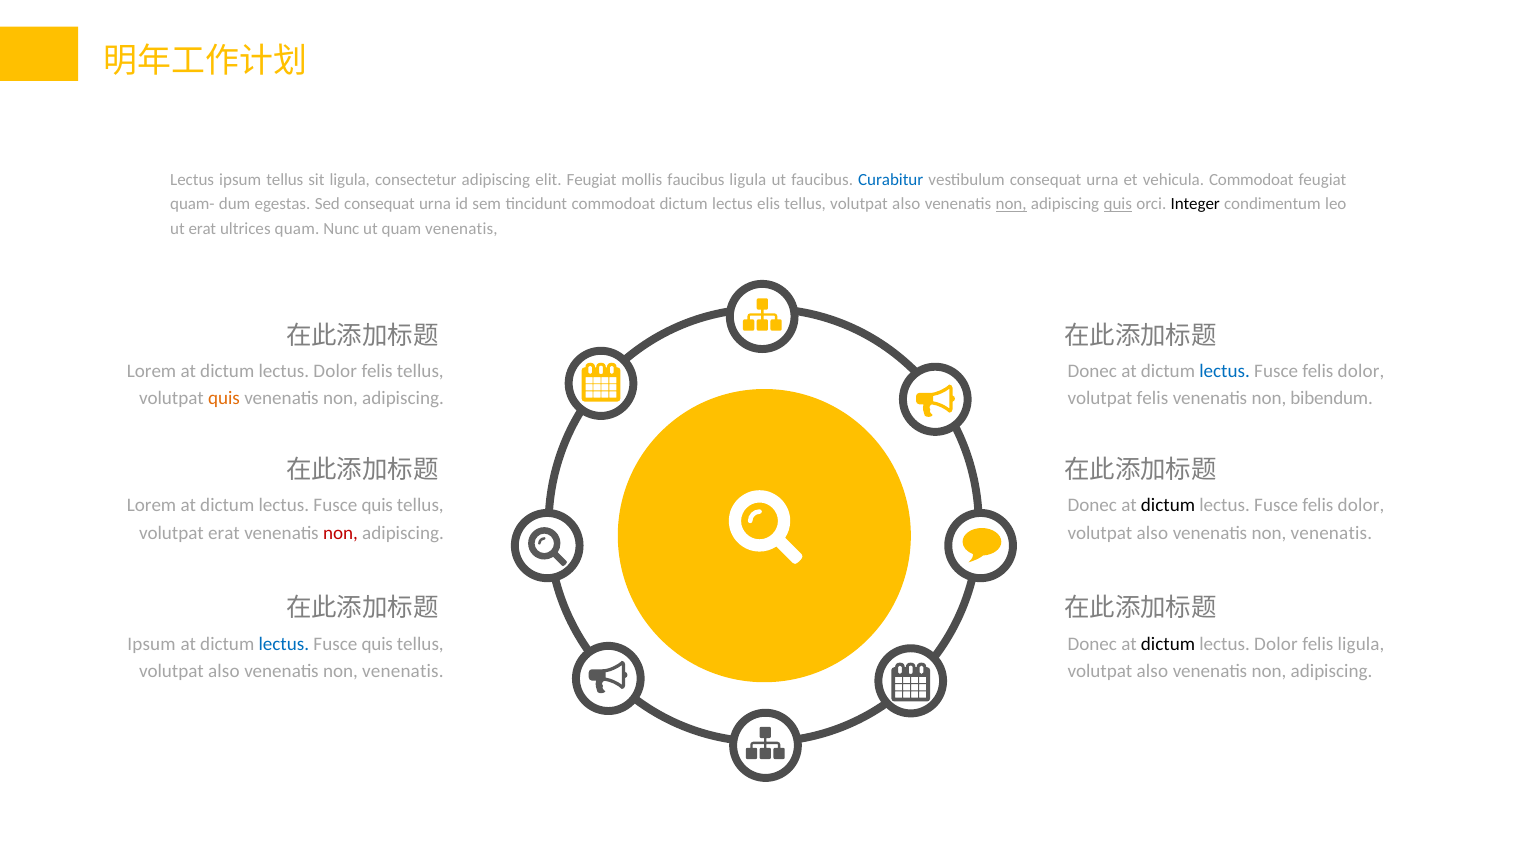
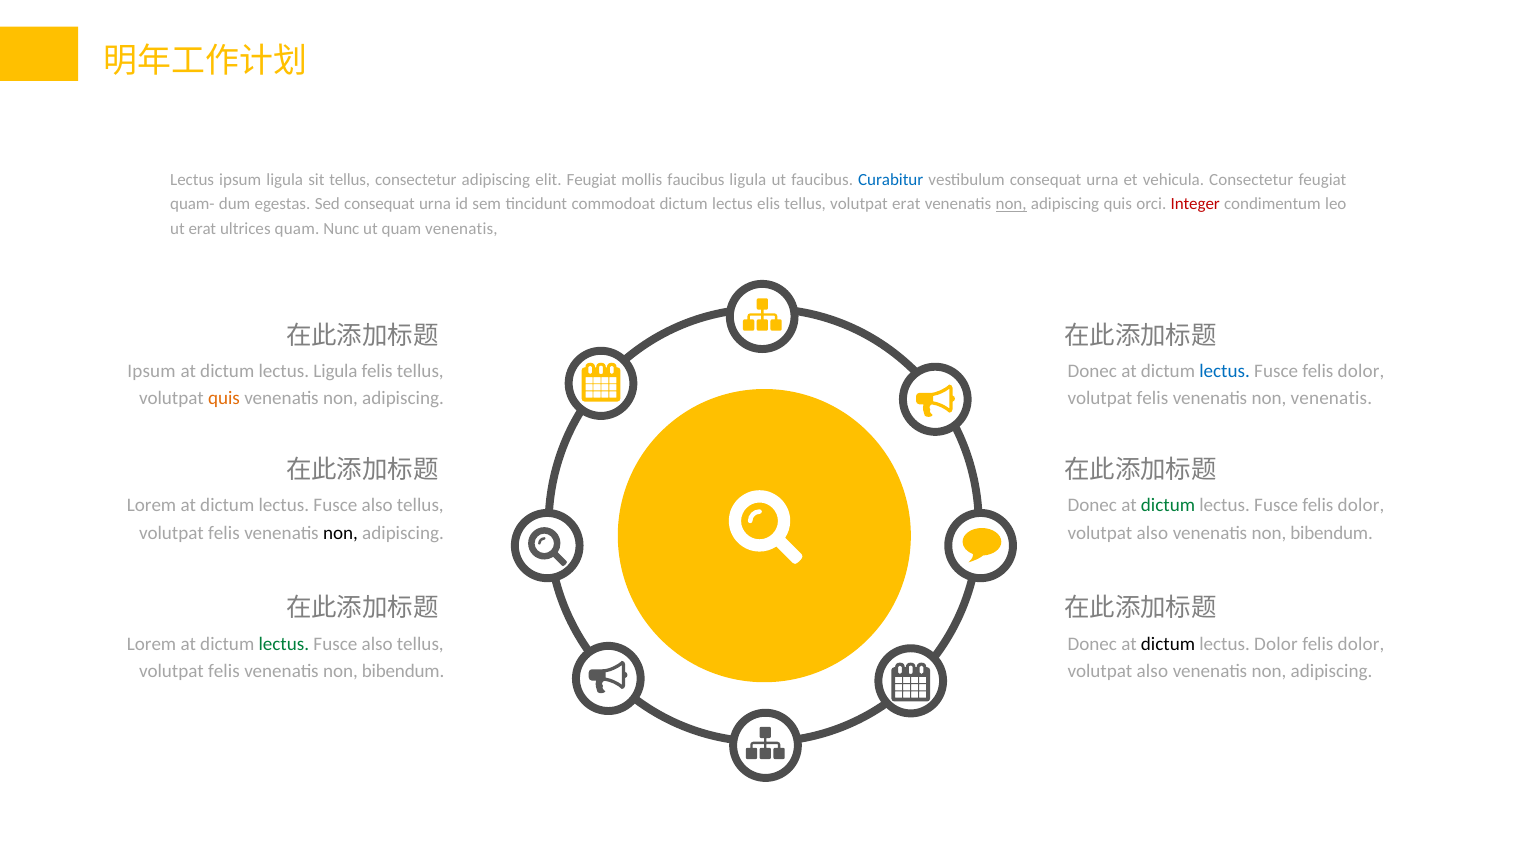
ipsum tellus: tellus -> ligula
sit ligula: ligula -> tellus
vehicula Commodoat: Commodoat -> Consectetur
elis tellus volutpat also: also -> erat
quis at (1118, 204) underline: present -> none
Integer colour: black -> red
Lorem at (152, 371): Lorem -> Ipsum
Dolor at (335, 371): Dolor -> Ligula
non bibendum: bibendum -> venenatis
quis at (377, 505): quis -> also
dictum at (1168, 505) colour: black -> green
erat at (224, 533): erat -> felis
non at (340, 533) colour: red -> black
venenatis at (1331, 533): venenatis -> bibendum
Ipsum at (151, 644): Ipsum -> Lorem
lectus at (284, 644) colour: blue -> green
quis at (377, 644): quis -> also
ligula at (1361, 644): ligula -> dolor
also at (224, 671): also -> felis
venenatis at (403, 671): venenatis -> bibendum
